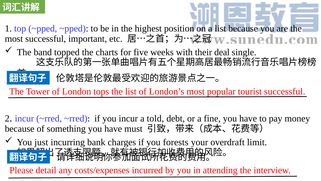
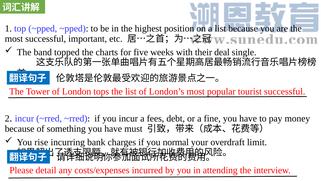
told: told -> fees
just: just -> rise
forests: forests -> normal
